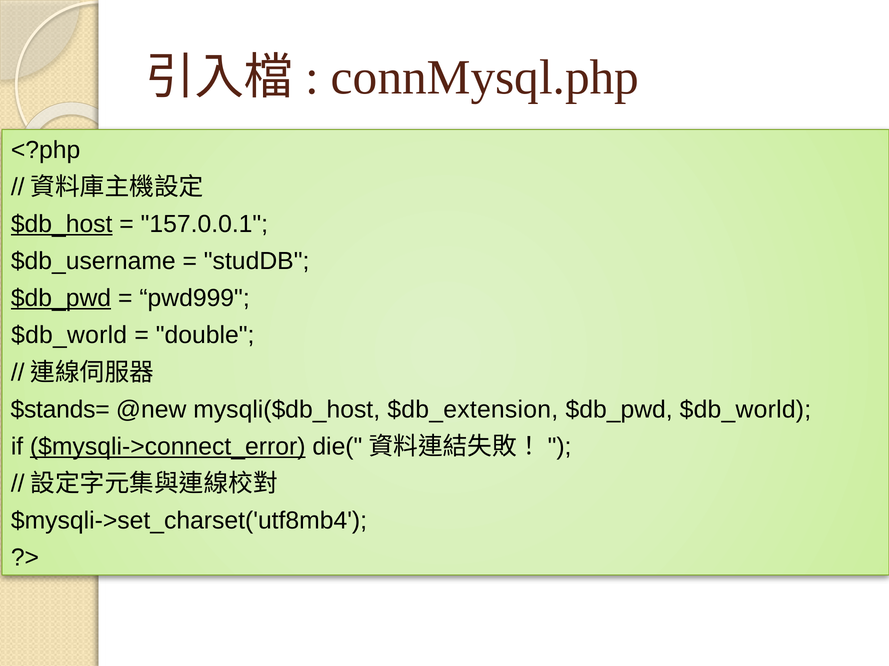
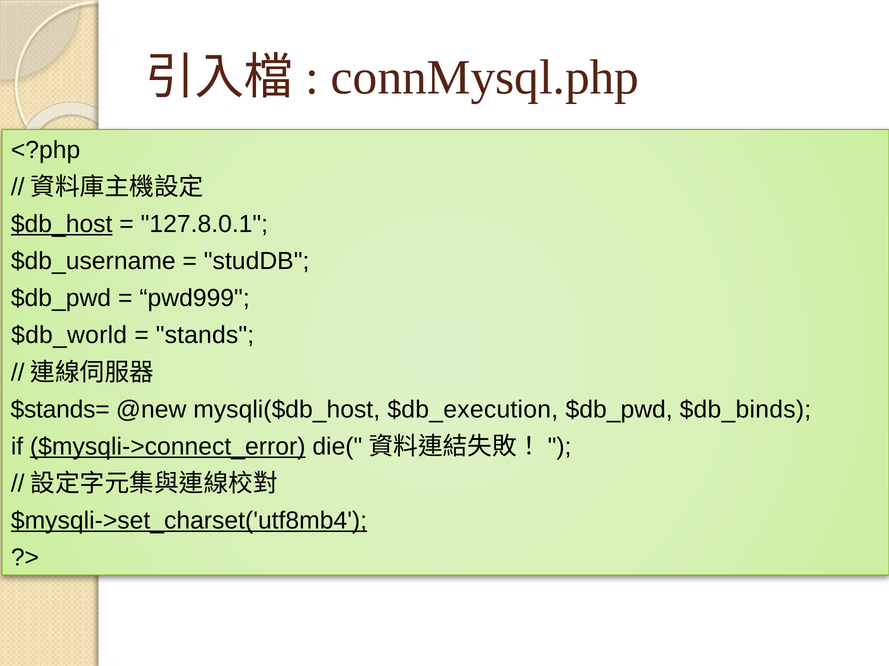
157.0.0.1: 157.0.0.1 -> 127.8.0.1
$db_pwd at (61, 299) underline: present -> none
double: double -> stands
$db_extension: $db_extension -> $db_execution
$db_pwd $db_world: $db_world -> $db_binds
$mysqli->set_charset('utf8mb4 underline: none -> present
